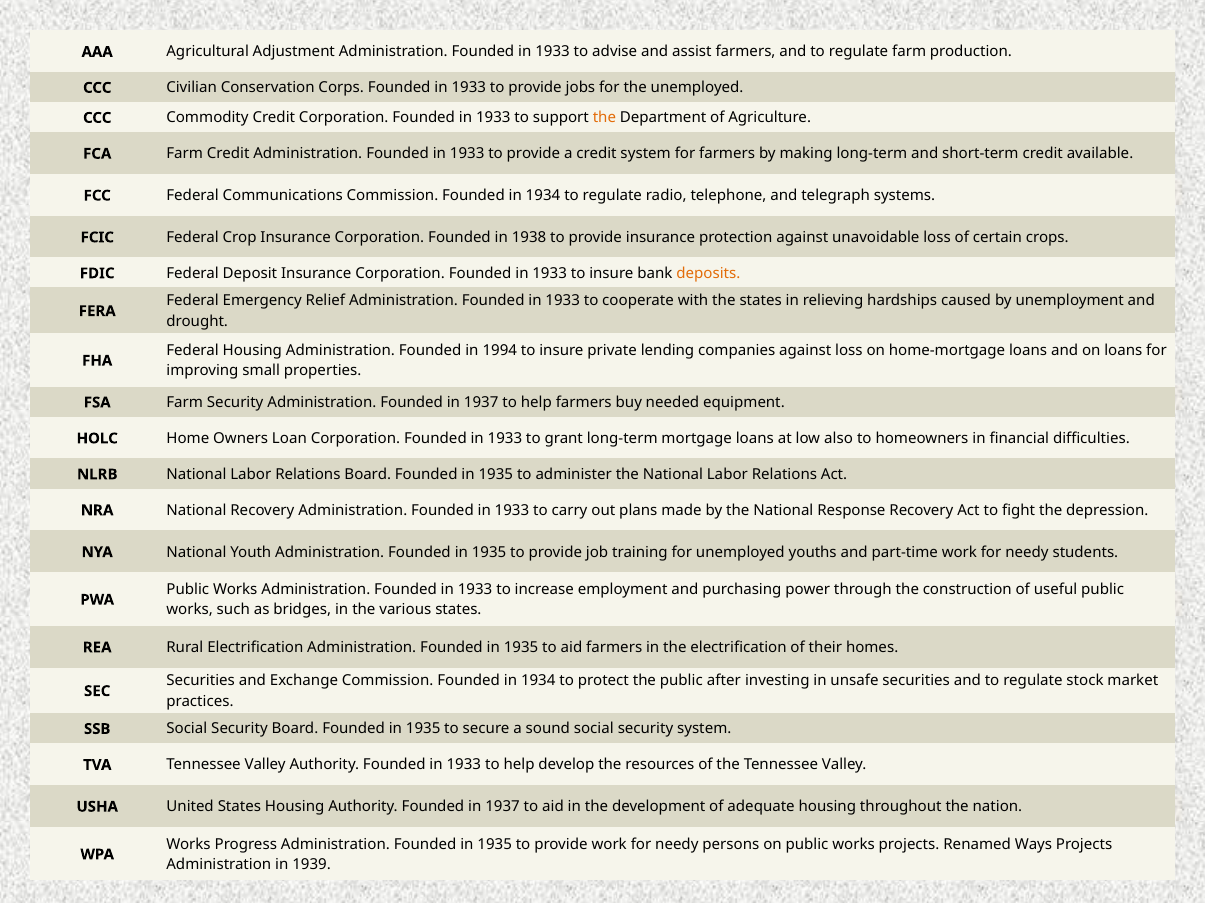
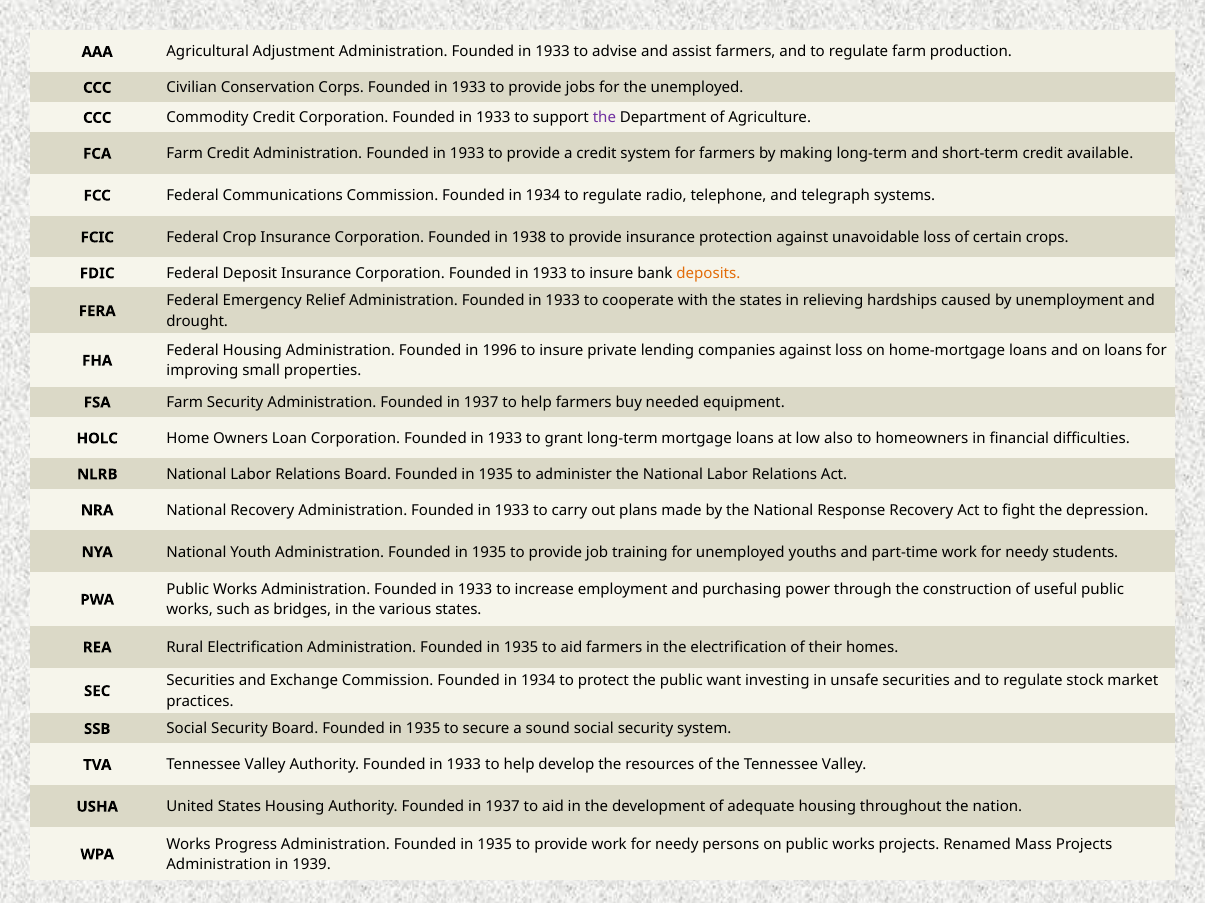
the at (604, 118) colour: orange -> purple
1994: 1994 -> 1996
after: after -> want
Ways: Ways -> Mass
